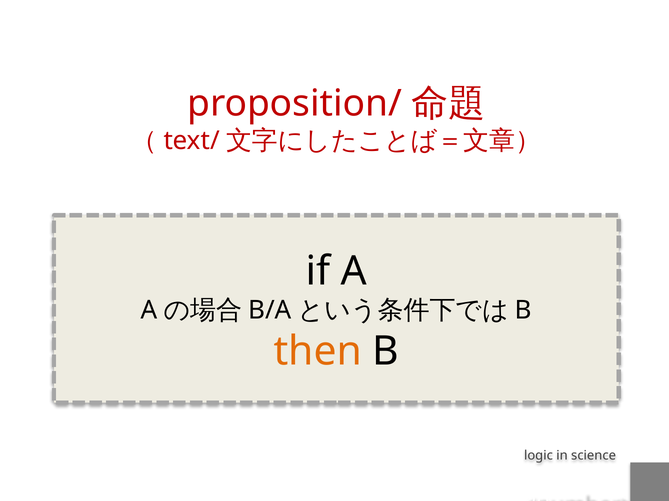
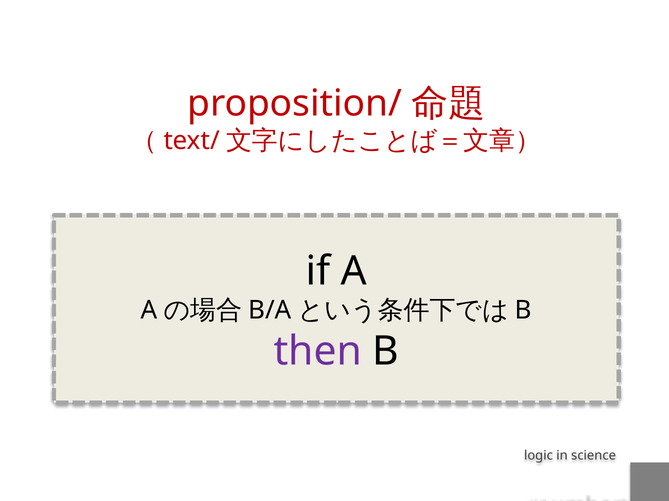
then colour: orange -> purple
